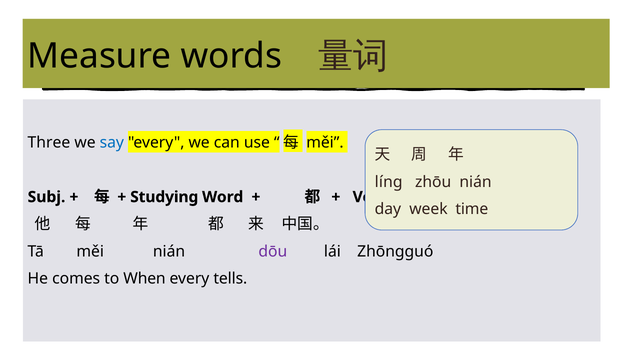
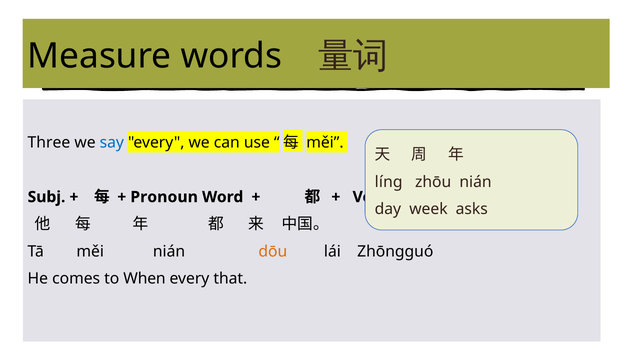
Studying: Studying -> Pronoun
time: time -> asks
dōu colour: purple -> orange
tells: tells -> that
